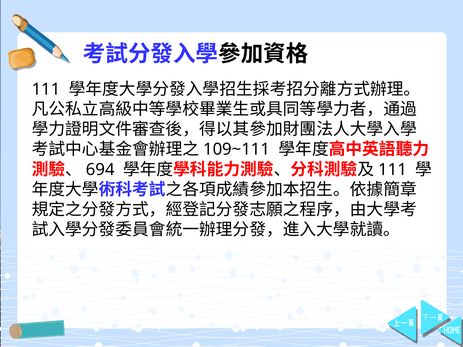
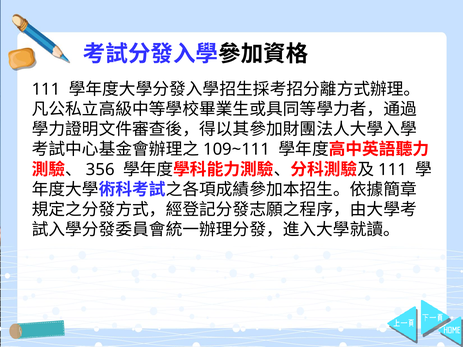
694: 694 -> 356
